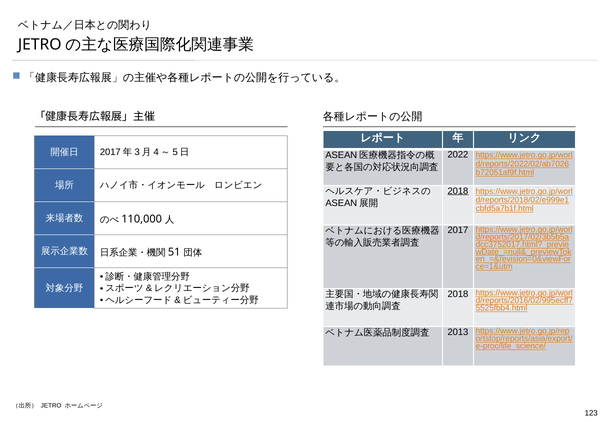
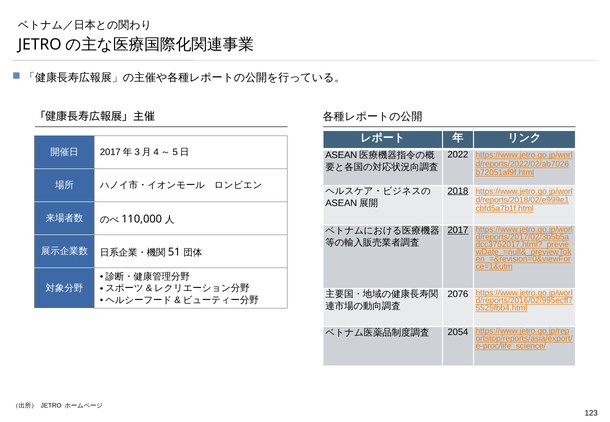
2017 underline: none -> present
2018 at (458, 294): 2018 -> 2076
2013: 2013 -> 2054
